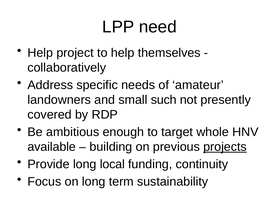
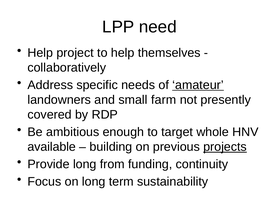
amateur underline: none -> present
such: such -> farm
local: local -> from
